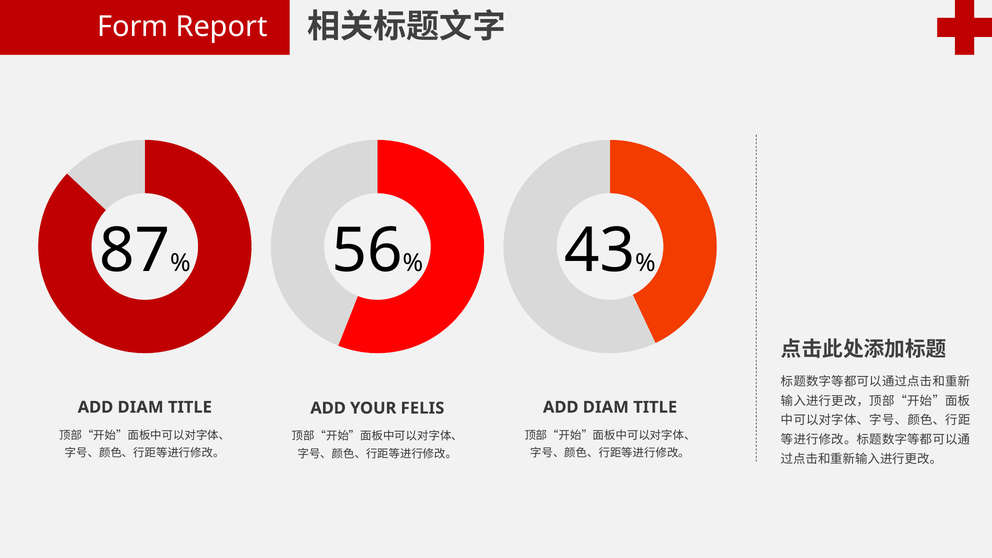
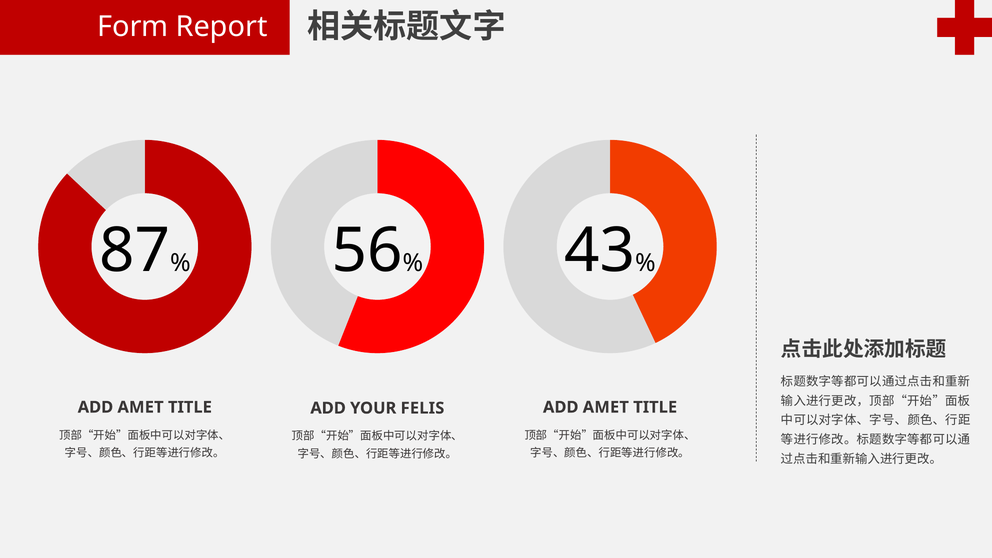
DIAM at (141, 407): DIAM -> AMET
DIAM at (606, 407): DIAM -> AMET
